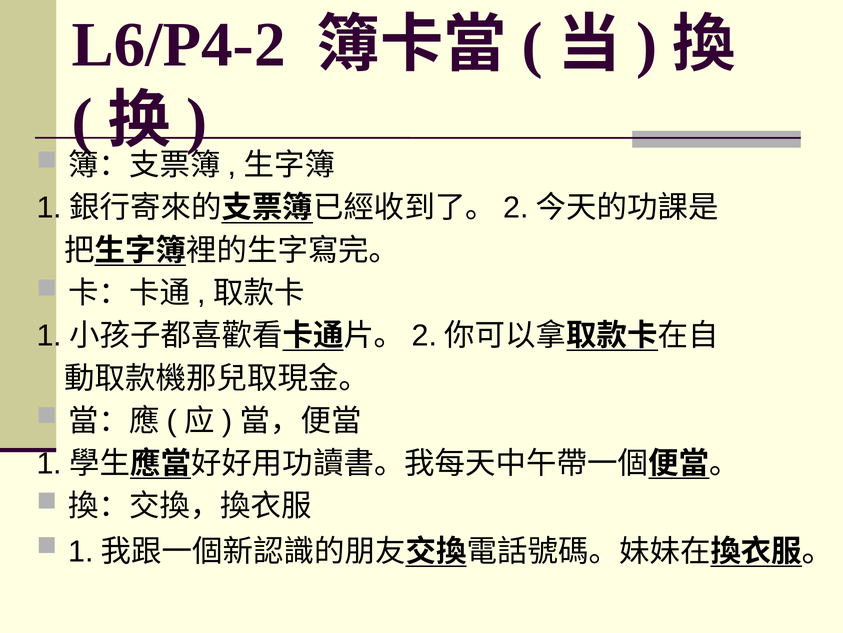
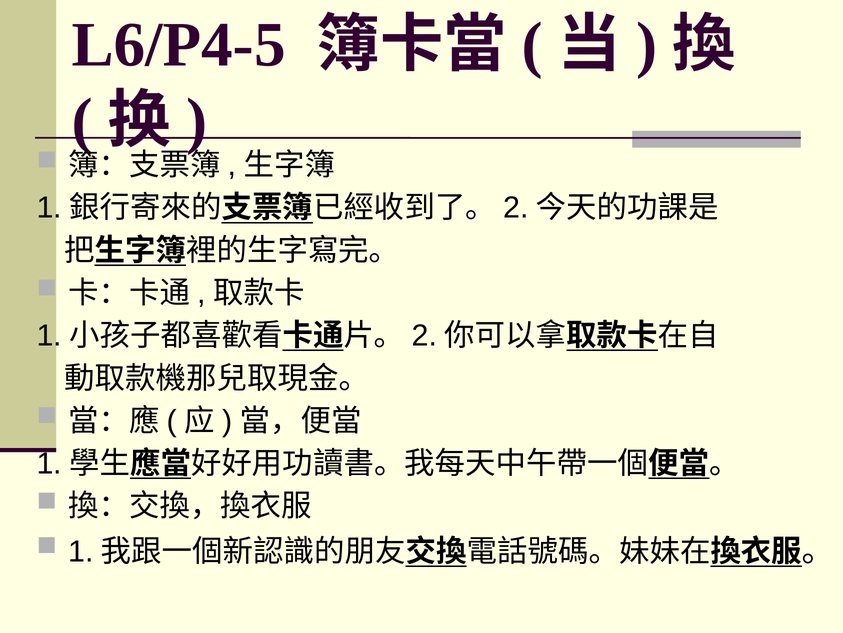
L6/P4-2: L6/P4-2 -> L6/P4-5
